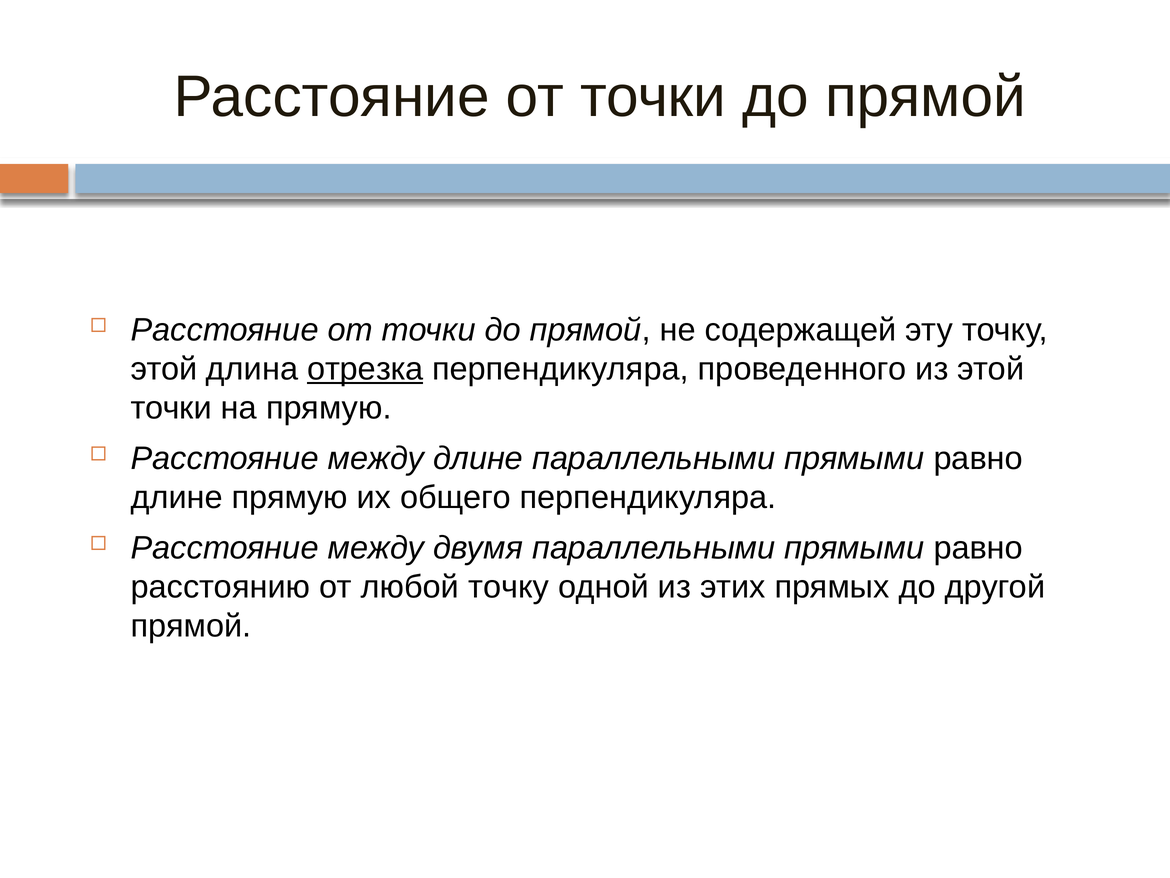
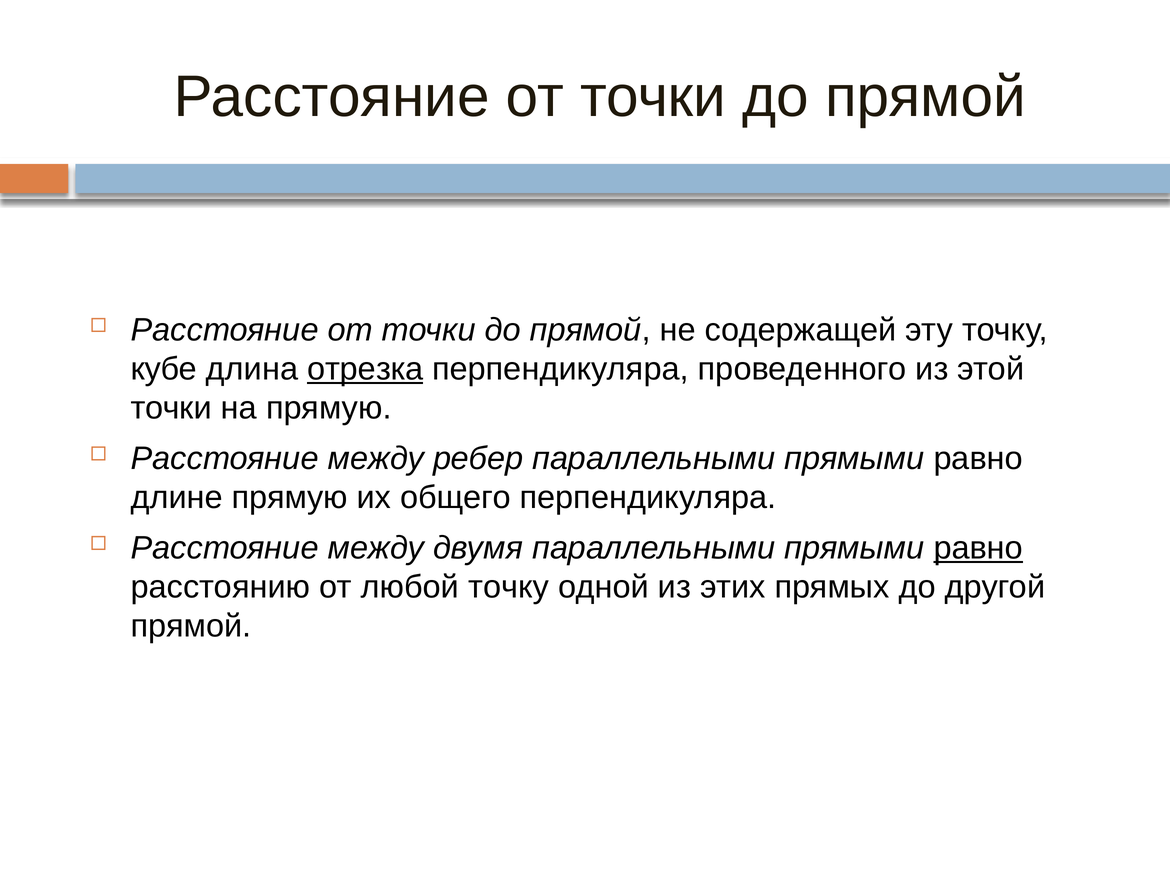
этой at (164, 369): этой -> кубе
между длине: длине -> ребер
равно at (978, 548) underline: none -> present
